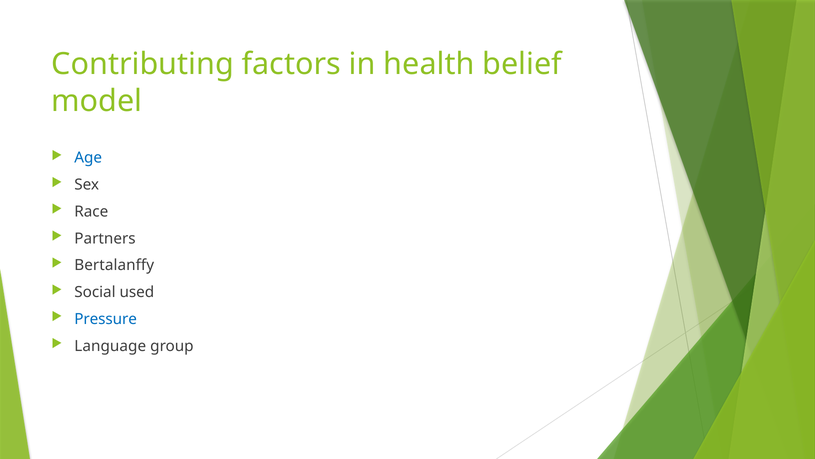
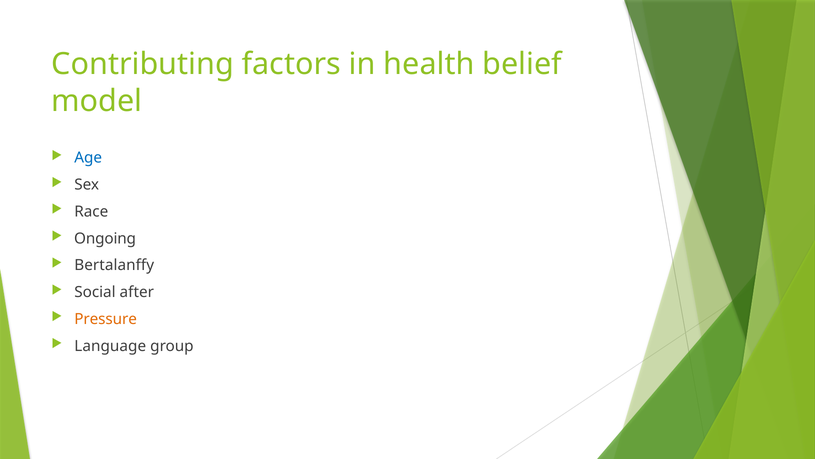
Partners: Partners -> Ongoing
used: used -> after
Pressure colour: blue -> orange
